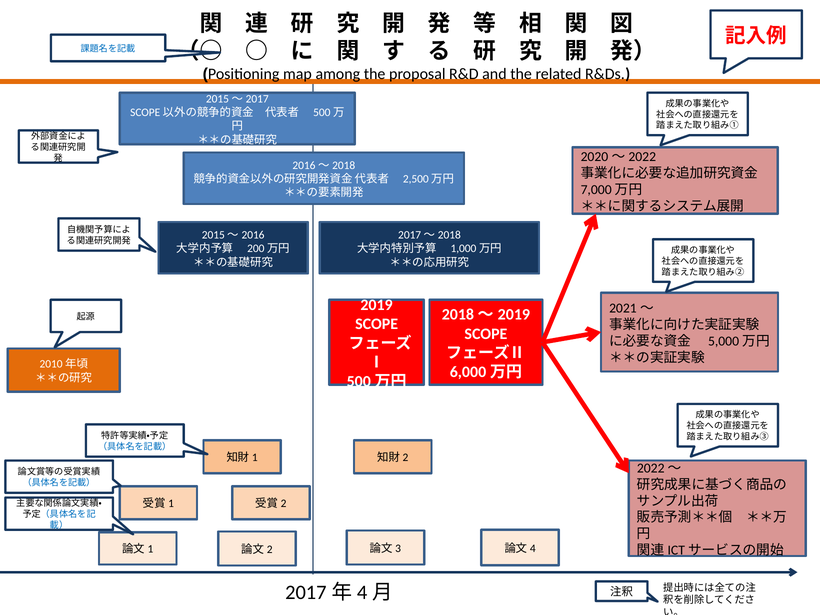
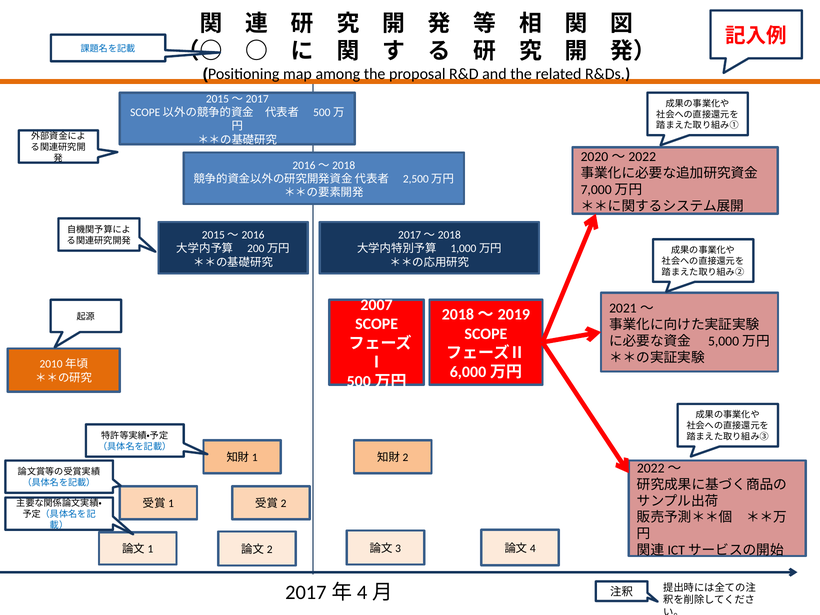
2019: 2019 -> 2007
